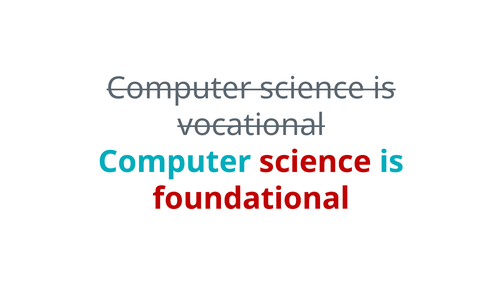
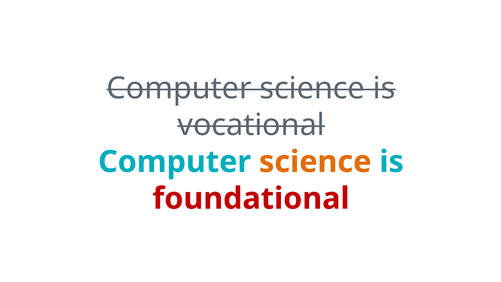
science at (315, 162) colour: red -> orange
